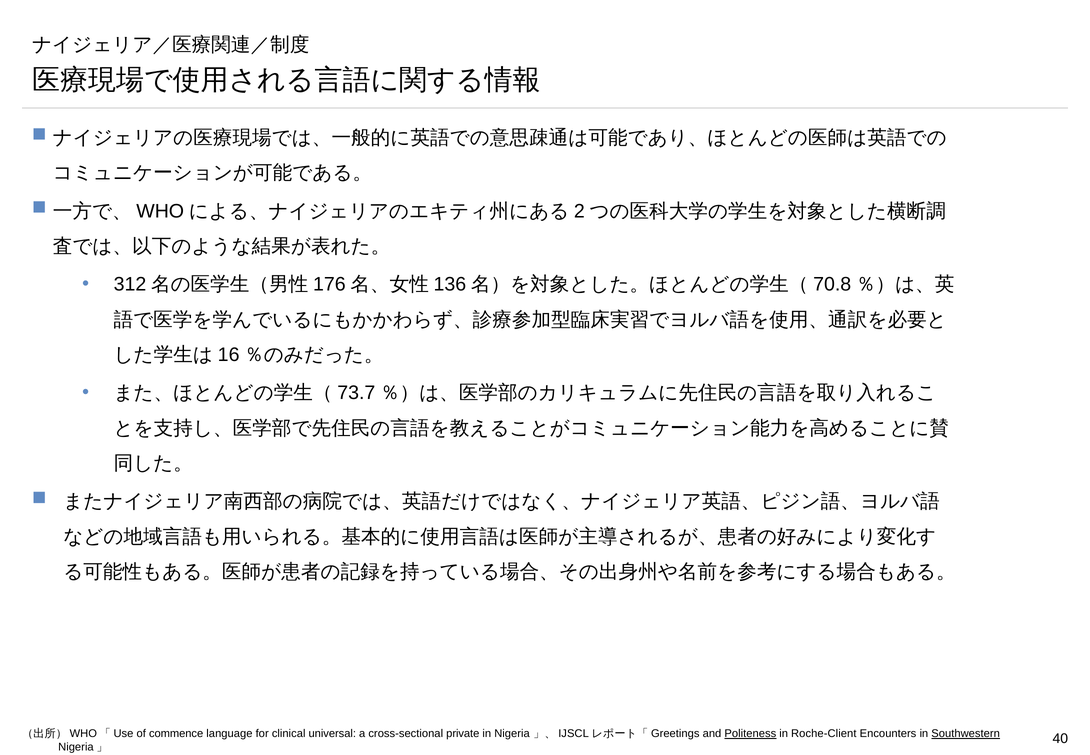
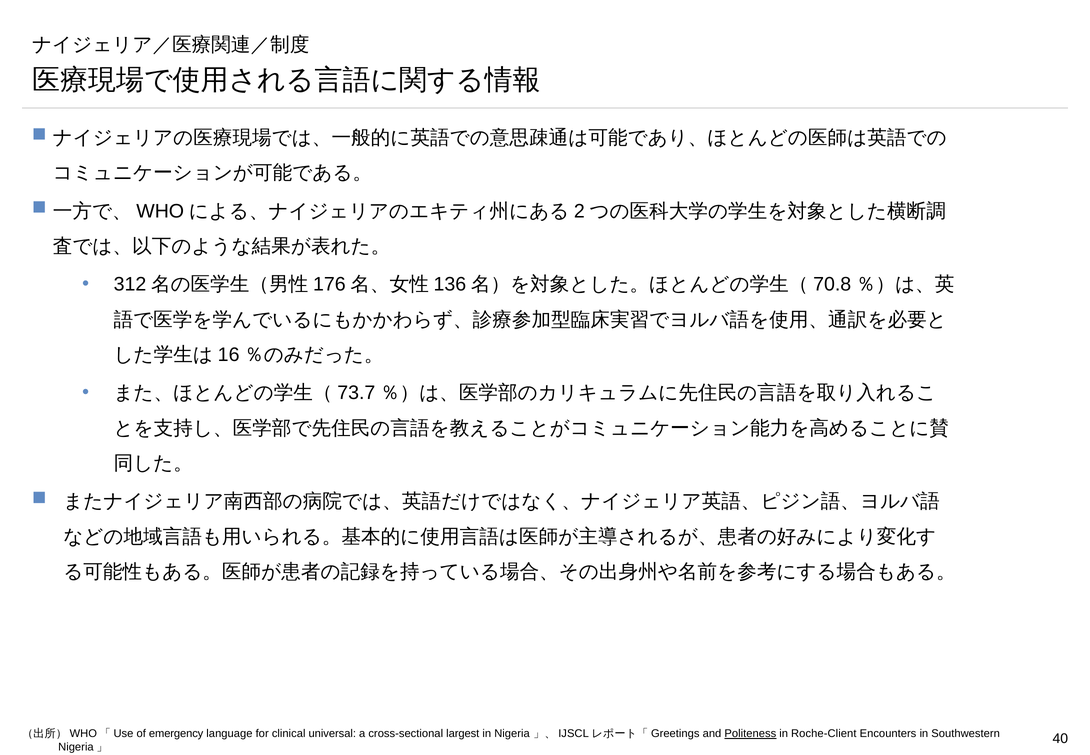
commence: commence -> emergency
private: private -> largest
Southwestern underline: present -> none
